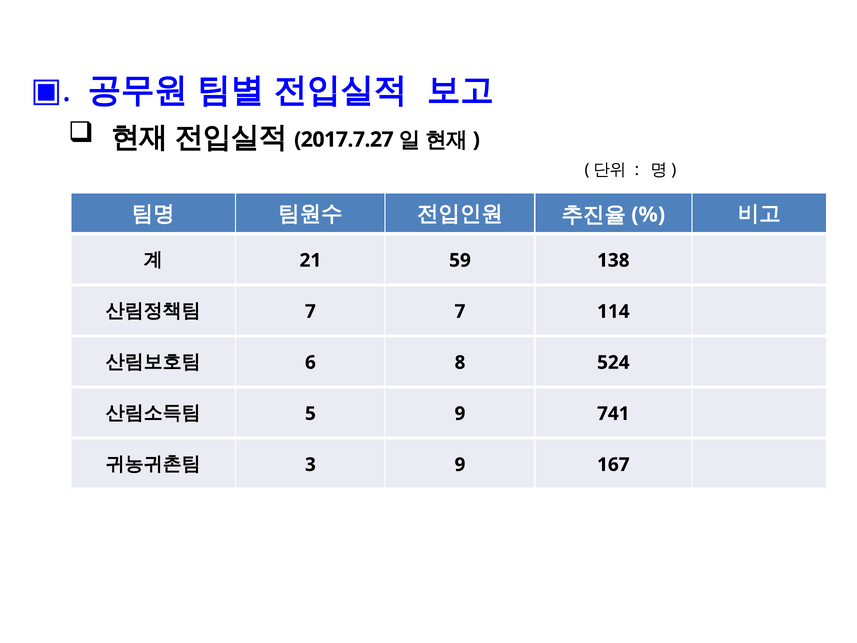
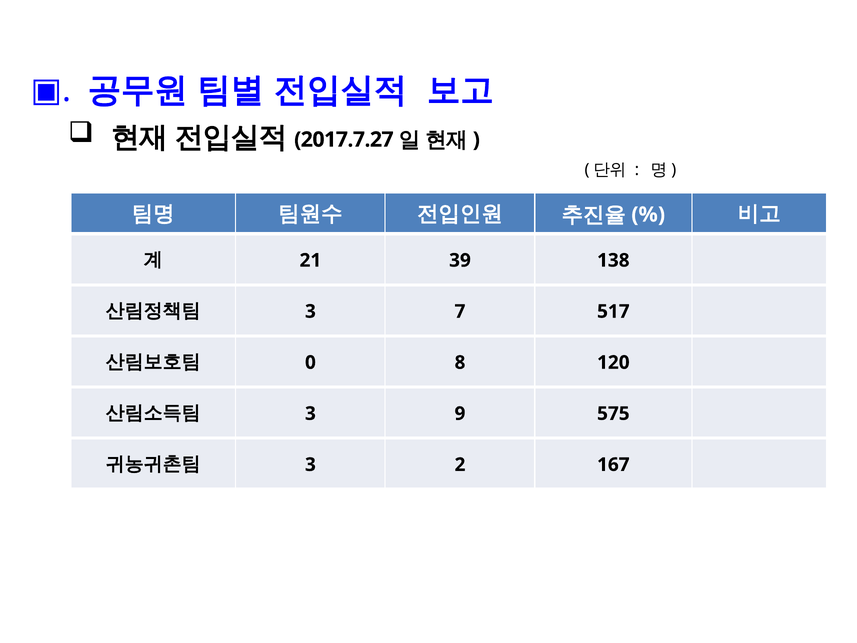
59: 59 -> 39
7 at (310, 311): 7 -> 3
114: 114 -> 517
6: 6 -> 0
524: 524 -> 120
5 at (310, 413): 5 -> 3
741: 741 -> 575
3 9: 9 -> 2
